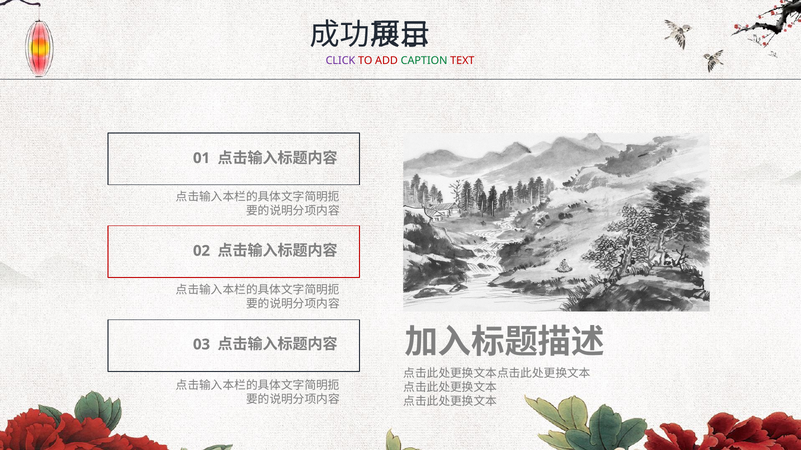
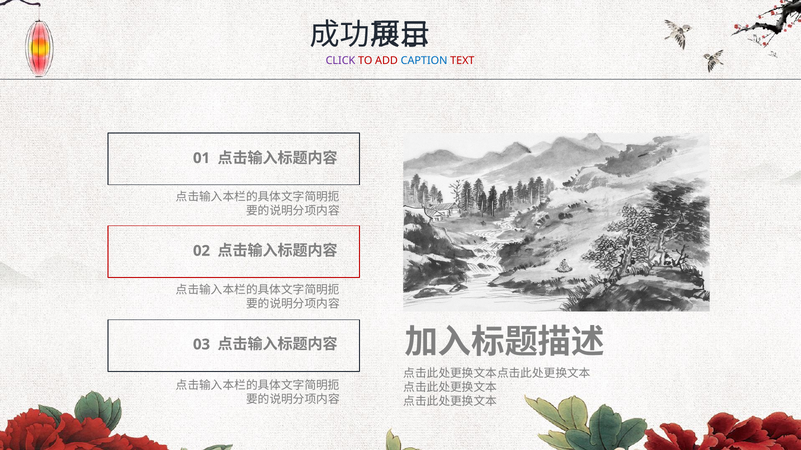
CAPTION colour: green -> blue
